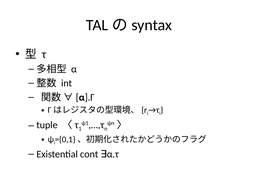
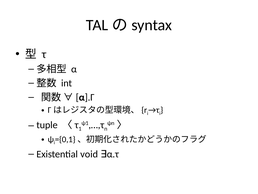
cont: cont -> void
